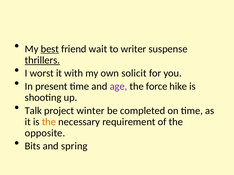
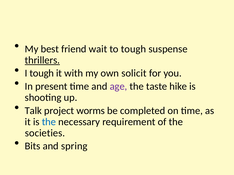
best underline: present -> none
to writer: writer -> tough
I worst: worst -> tough
force: force -> taste
winter: winter -> worms
the at (49, 122) colour: orange -> blue
opposite: opposite -> societies
